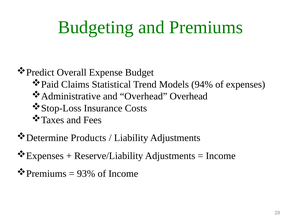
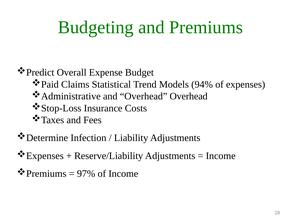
Products: Products -> Infection
93%: 93% -> 97%
